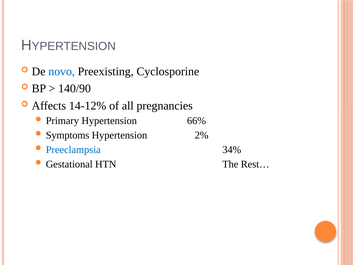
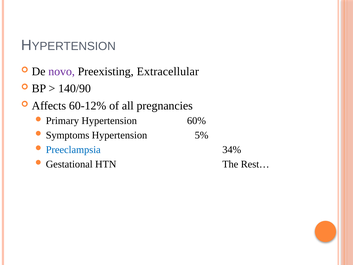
novo colour: blue -> purple
Cyclosporine: Cyclosporine -> Extracellular
14-12%: 14-12% -> 60-12%
66%: 66% -> 60%
2%: 2% -> 5%
